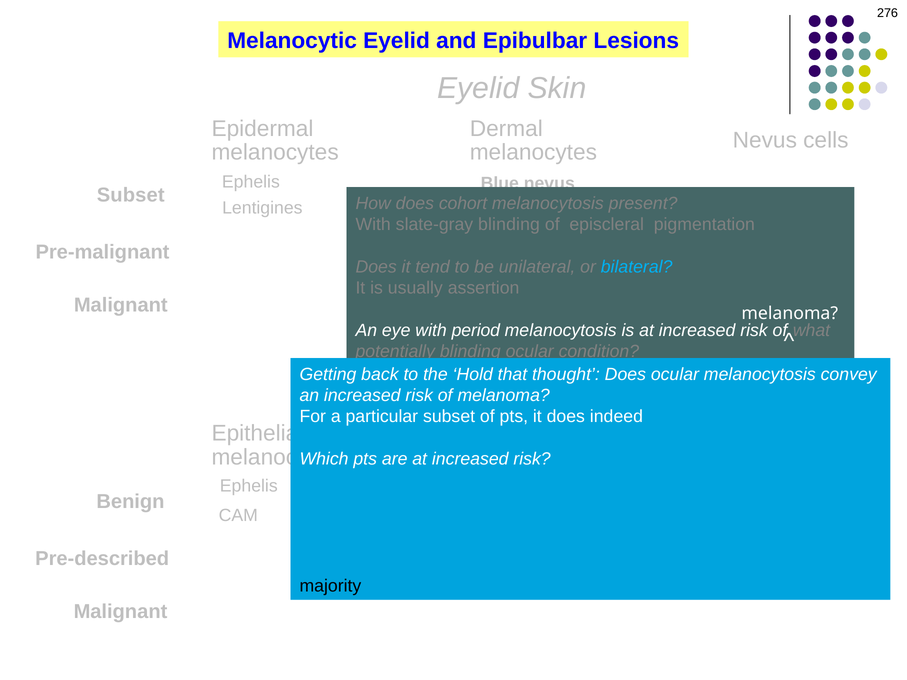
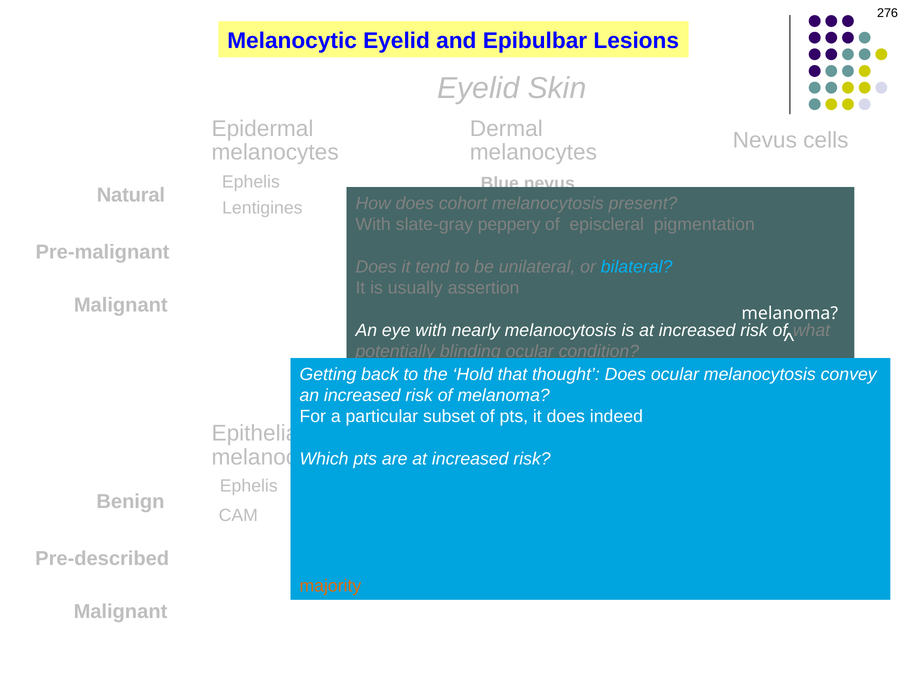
Subset at (131, 195): Subset -> Natural
slate-gray blinding: blinding -> peppery
period: period -> nearly
majority colour: black -> orange
